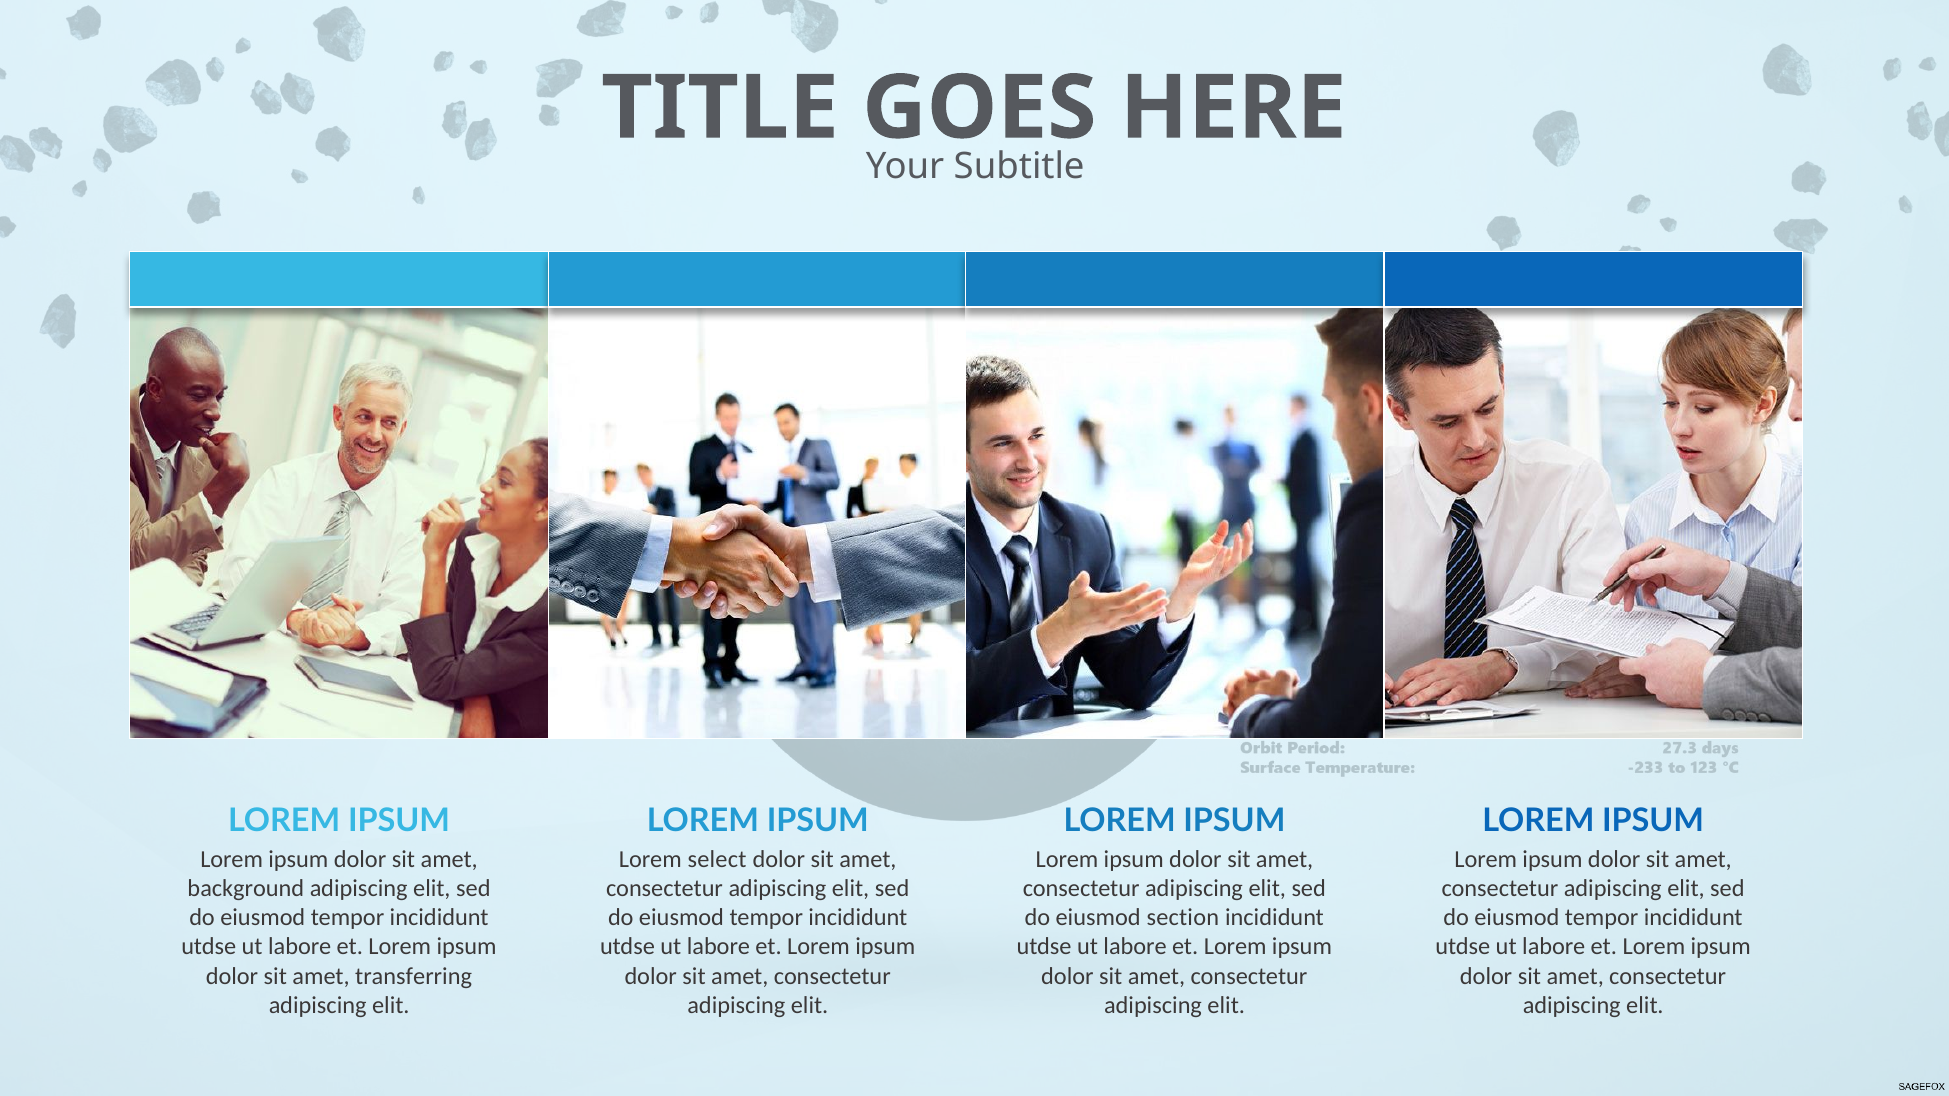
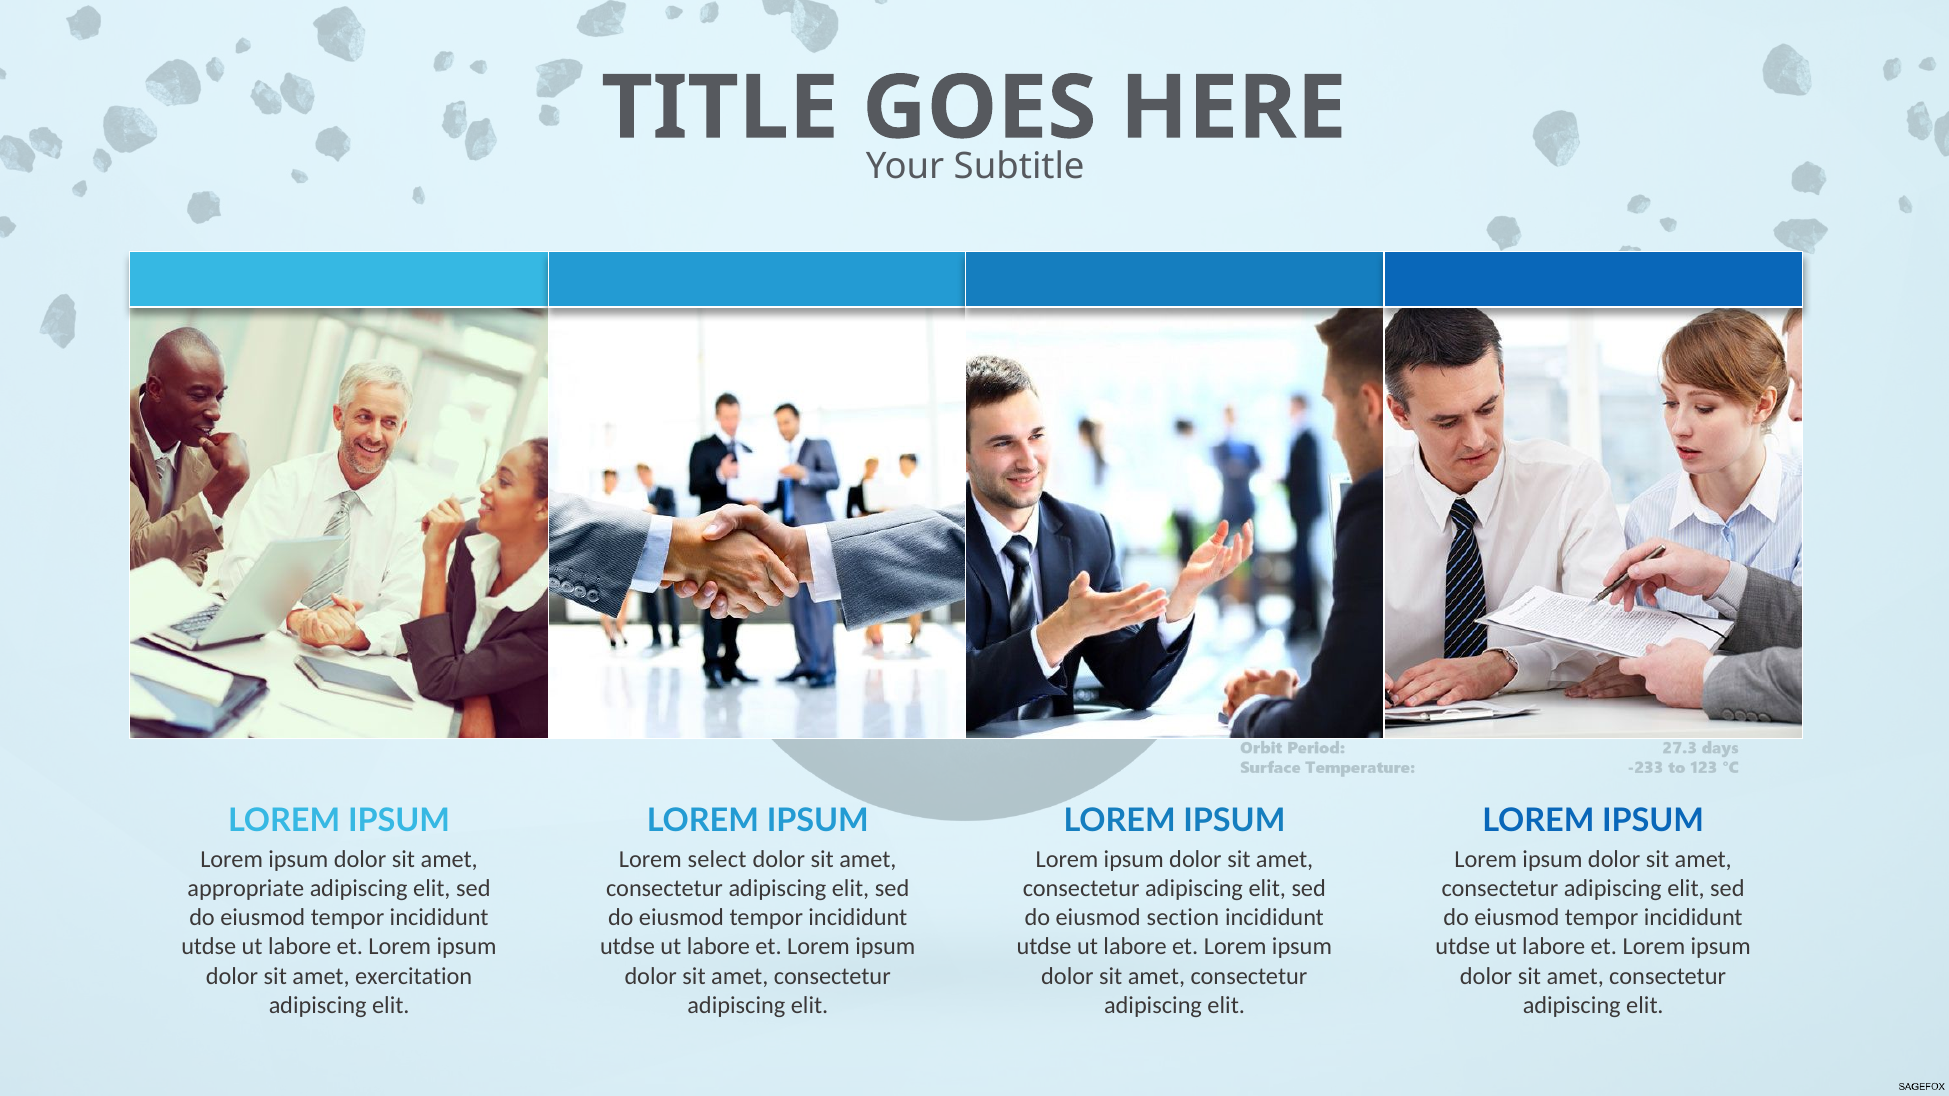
background: background -> appropriate
transferring: transferring -> exercitation
